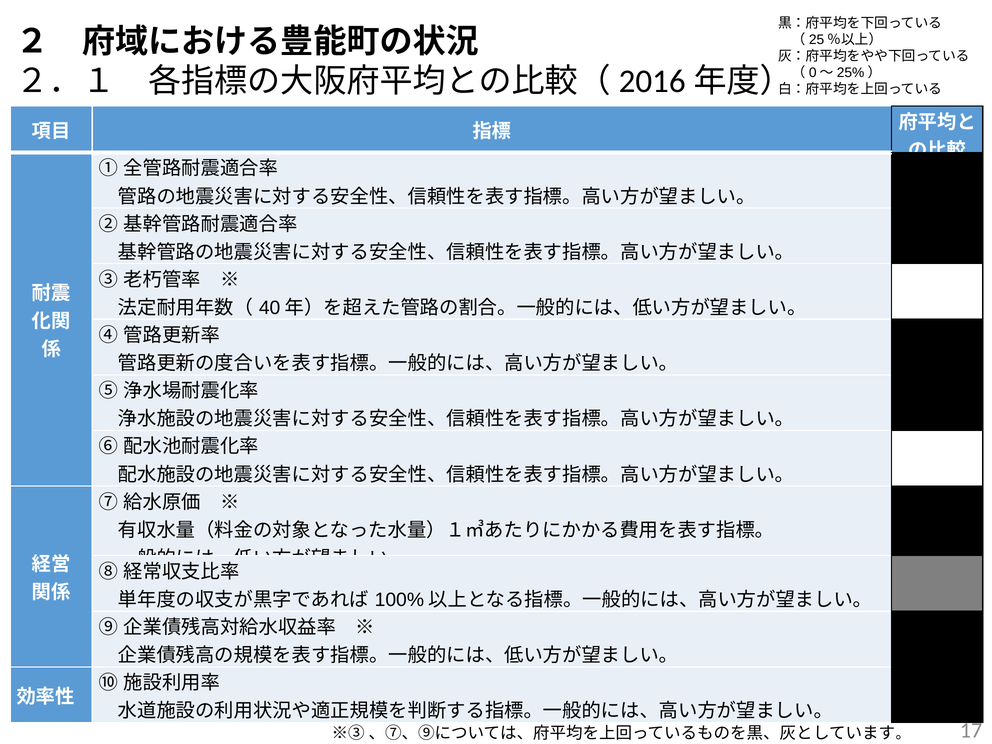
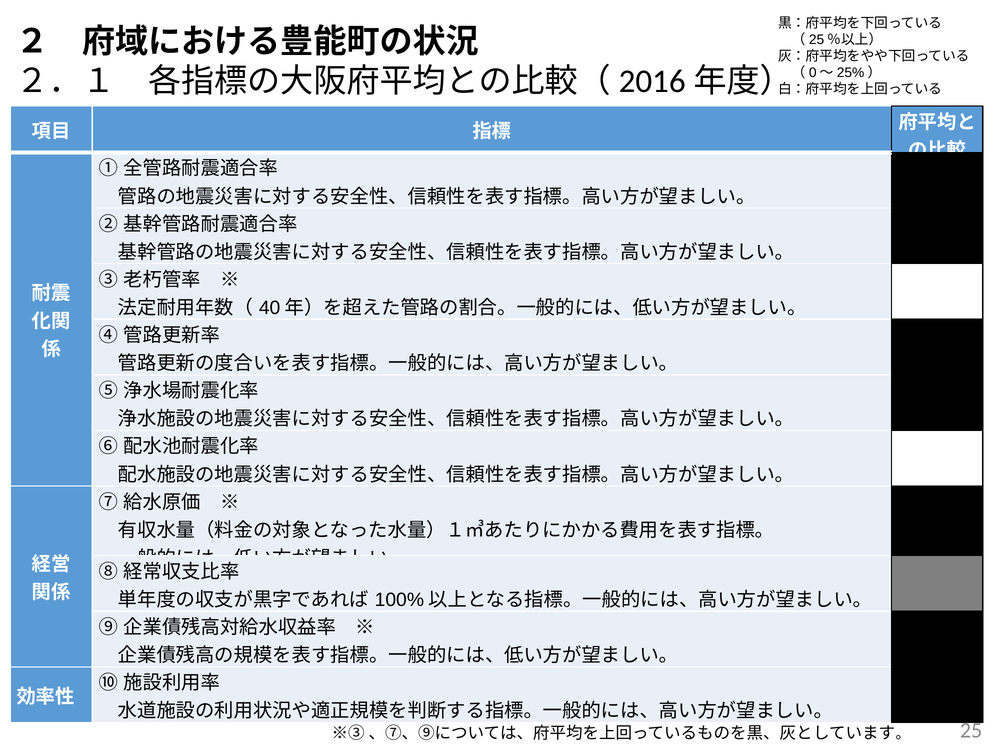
17: 17 -> 25
